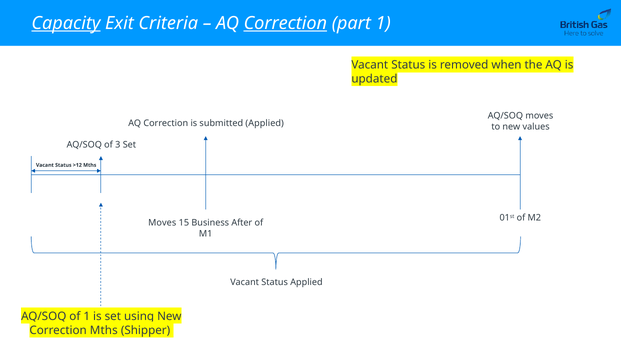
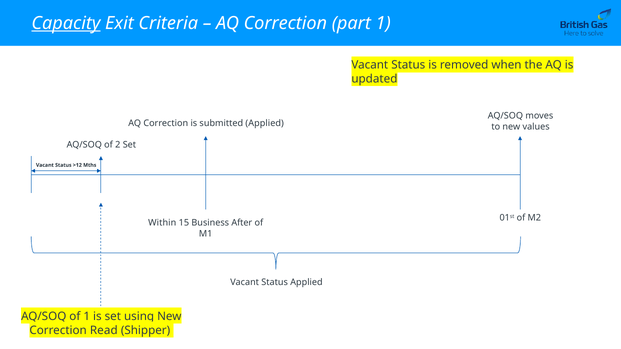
Correction at (285, 23) underline: present -> none
3: 3 -> 2
Moves at (162, 223): Moves -> Within
Correction Mths: Mths -> Read
